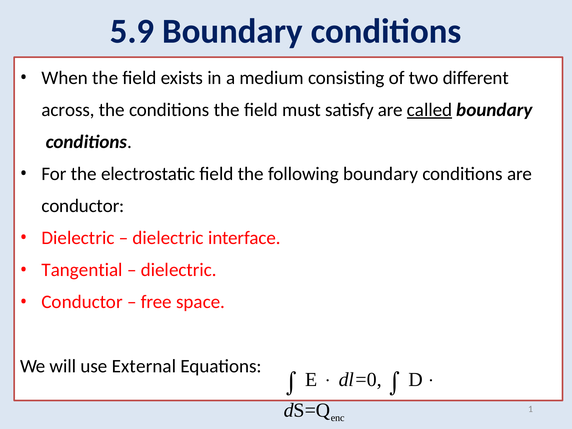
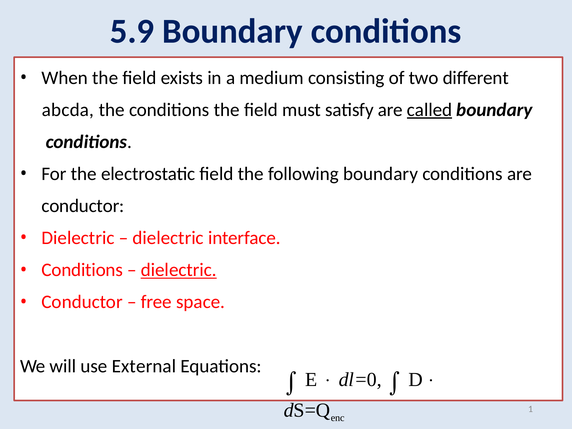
across: across -> abcda
Tangential at (82, 270): Tangential -> Conditions
dielectric at (179, 270) underline: none -> present
